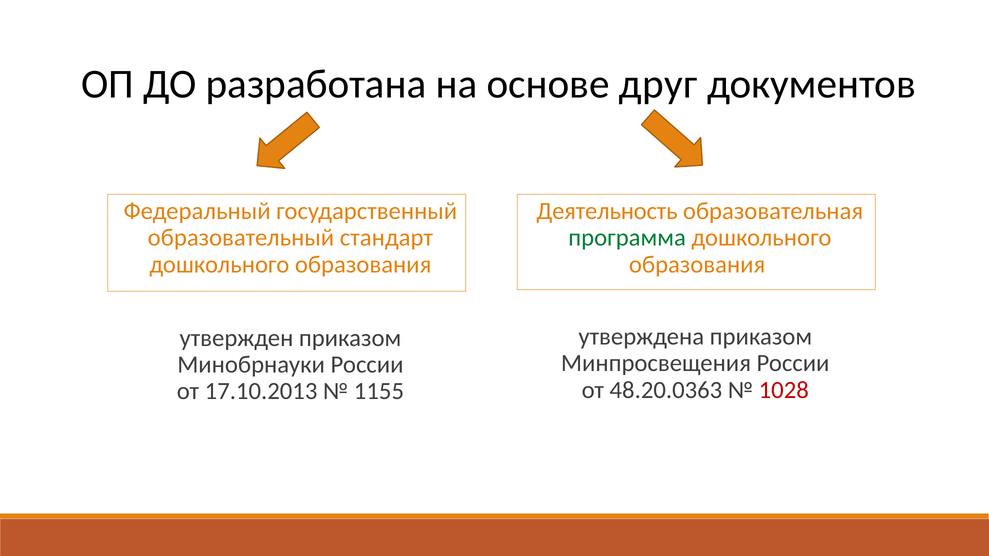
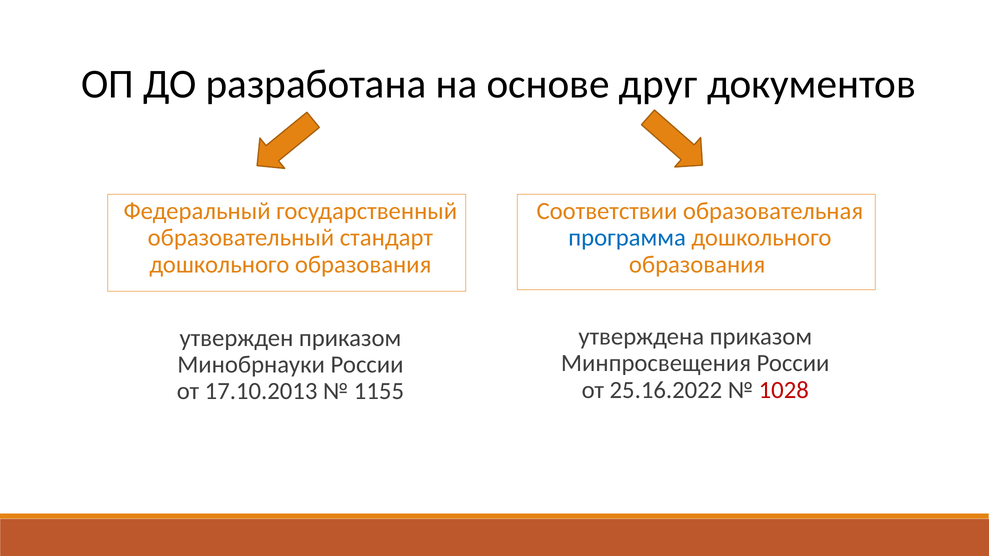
Деятельность: Деятельность -> Соответствии
программа colour: green -> blue
48.20.0363: 48.20.0363 -> 25.16.2022
